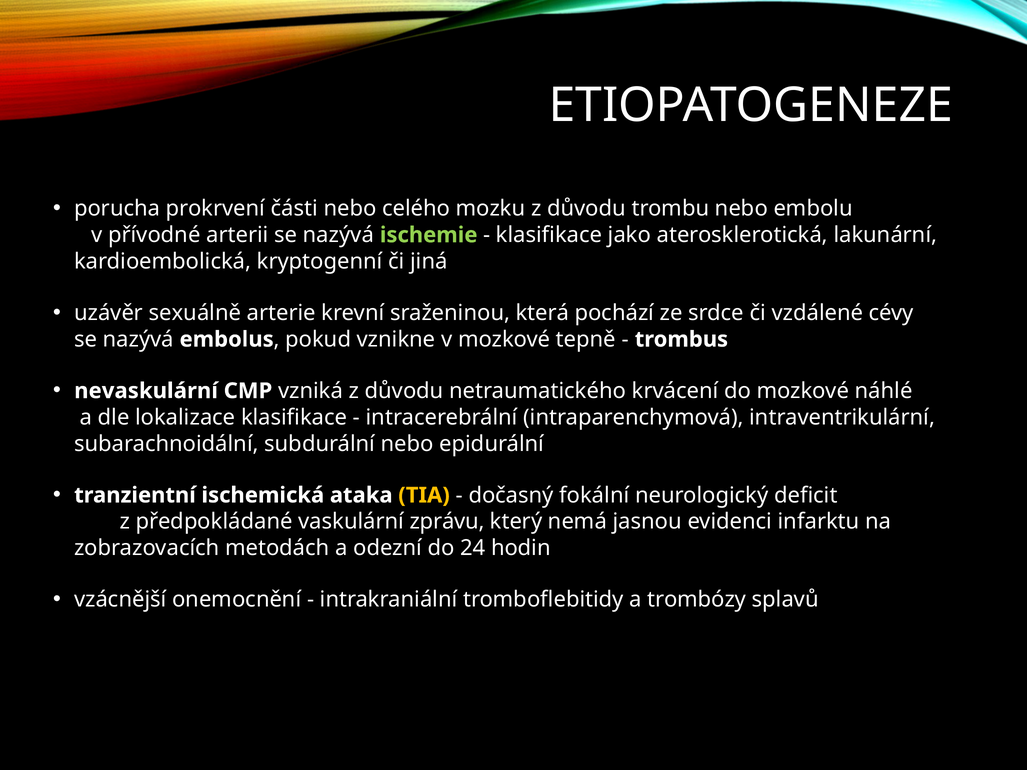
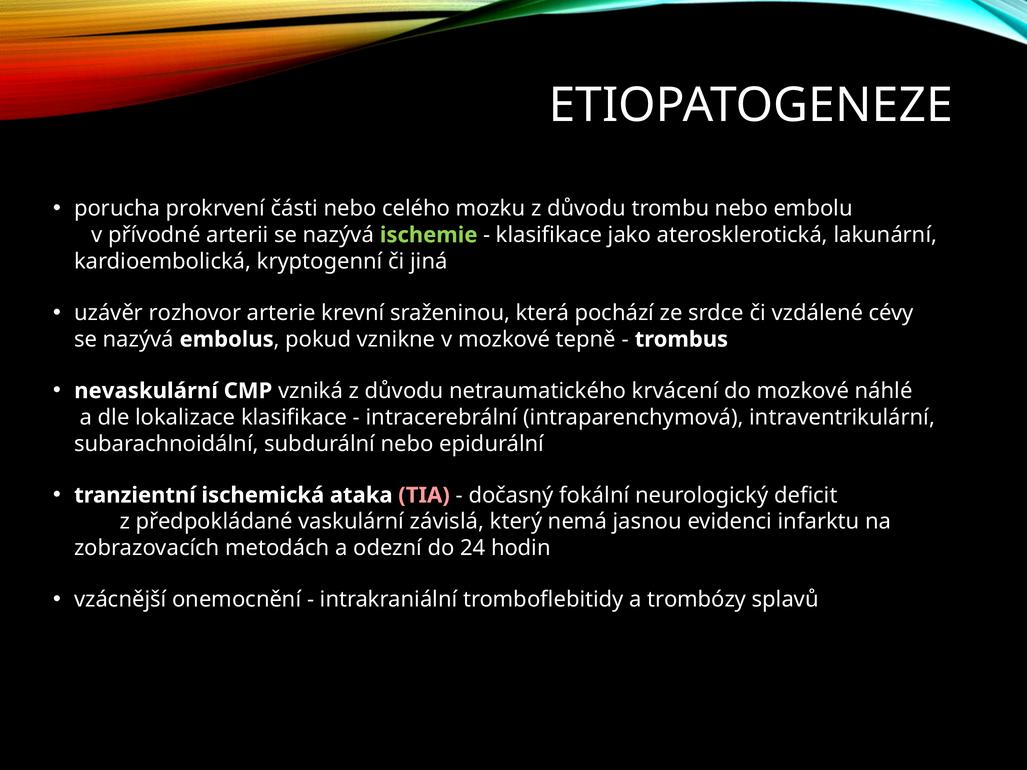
sexuálně: sexuálně -> rozhovor
TIA colour: yellow -> pink
zprávu: zprávu -> závislá
